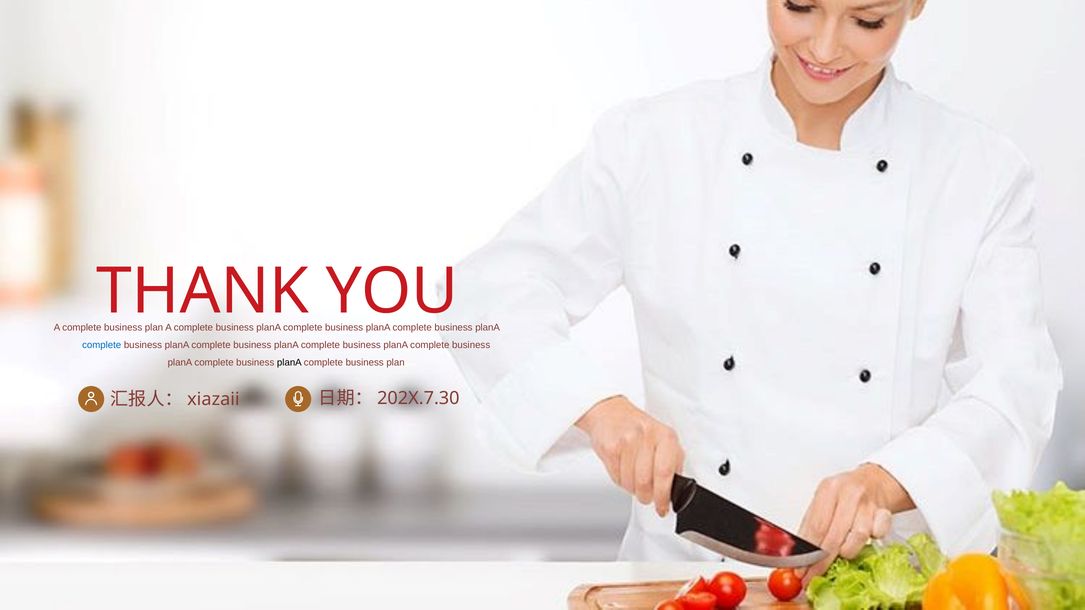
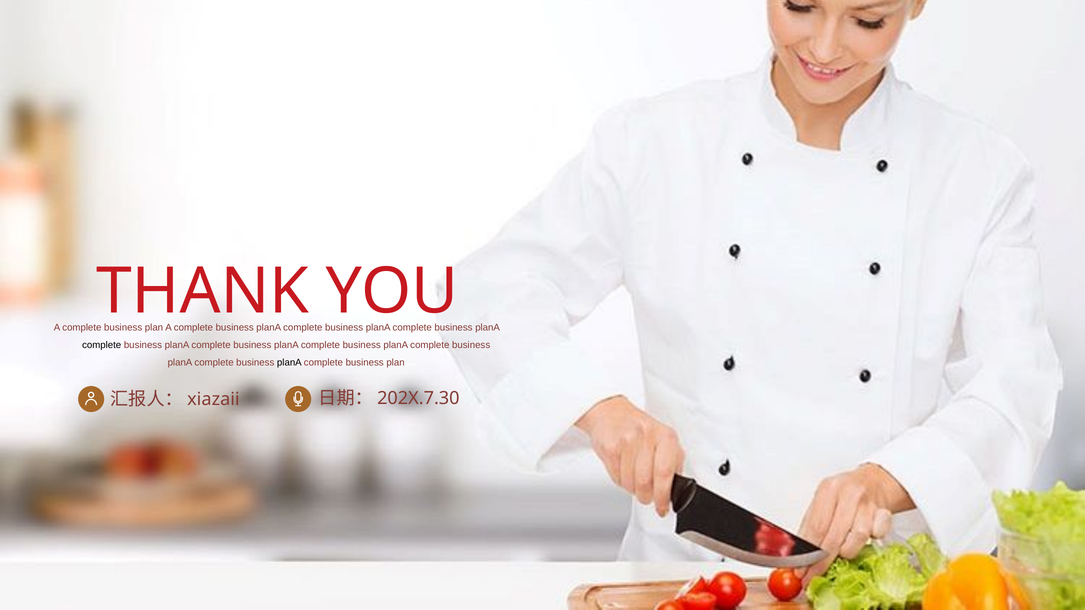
complete at (102, 345) colour: blue -> black
